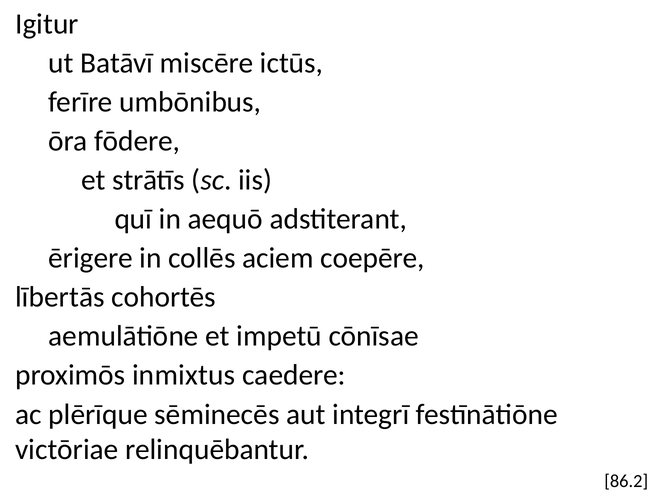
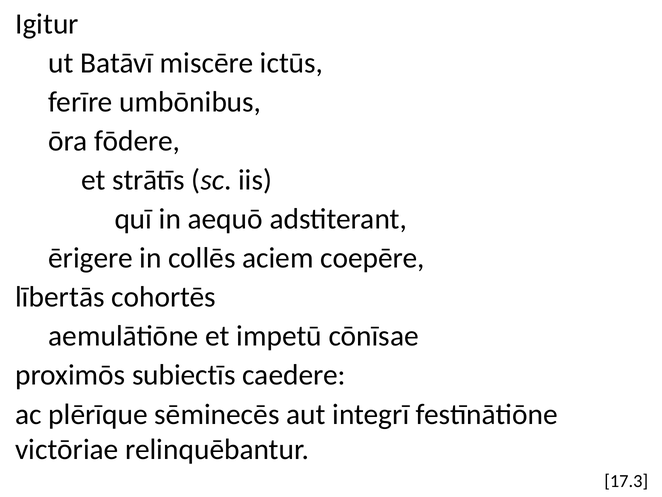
inmixtus: inmixtus -> subiectīs
86.2: 86.2 -> 17.3
